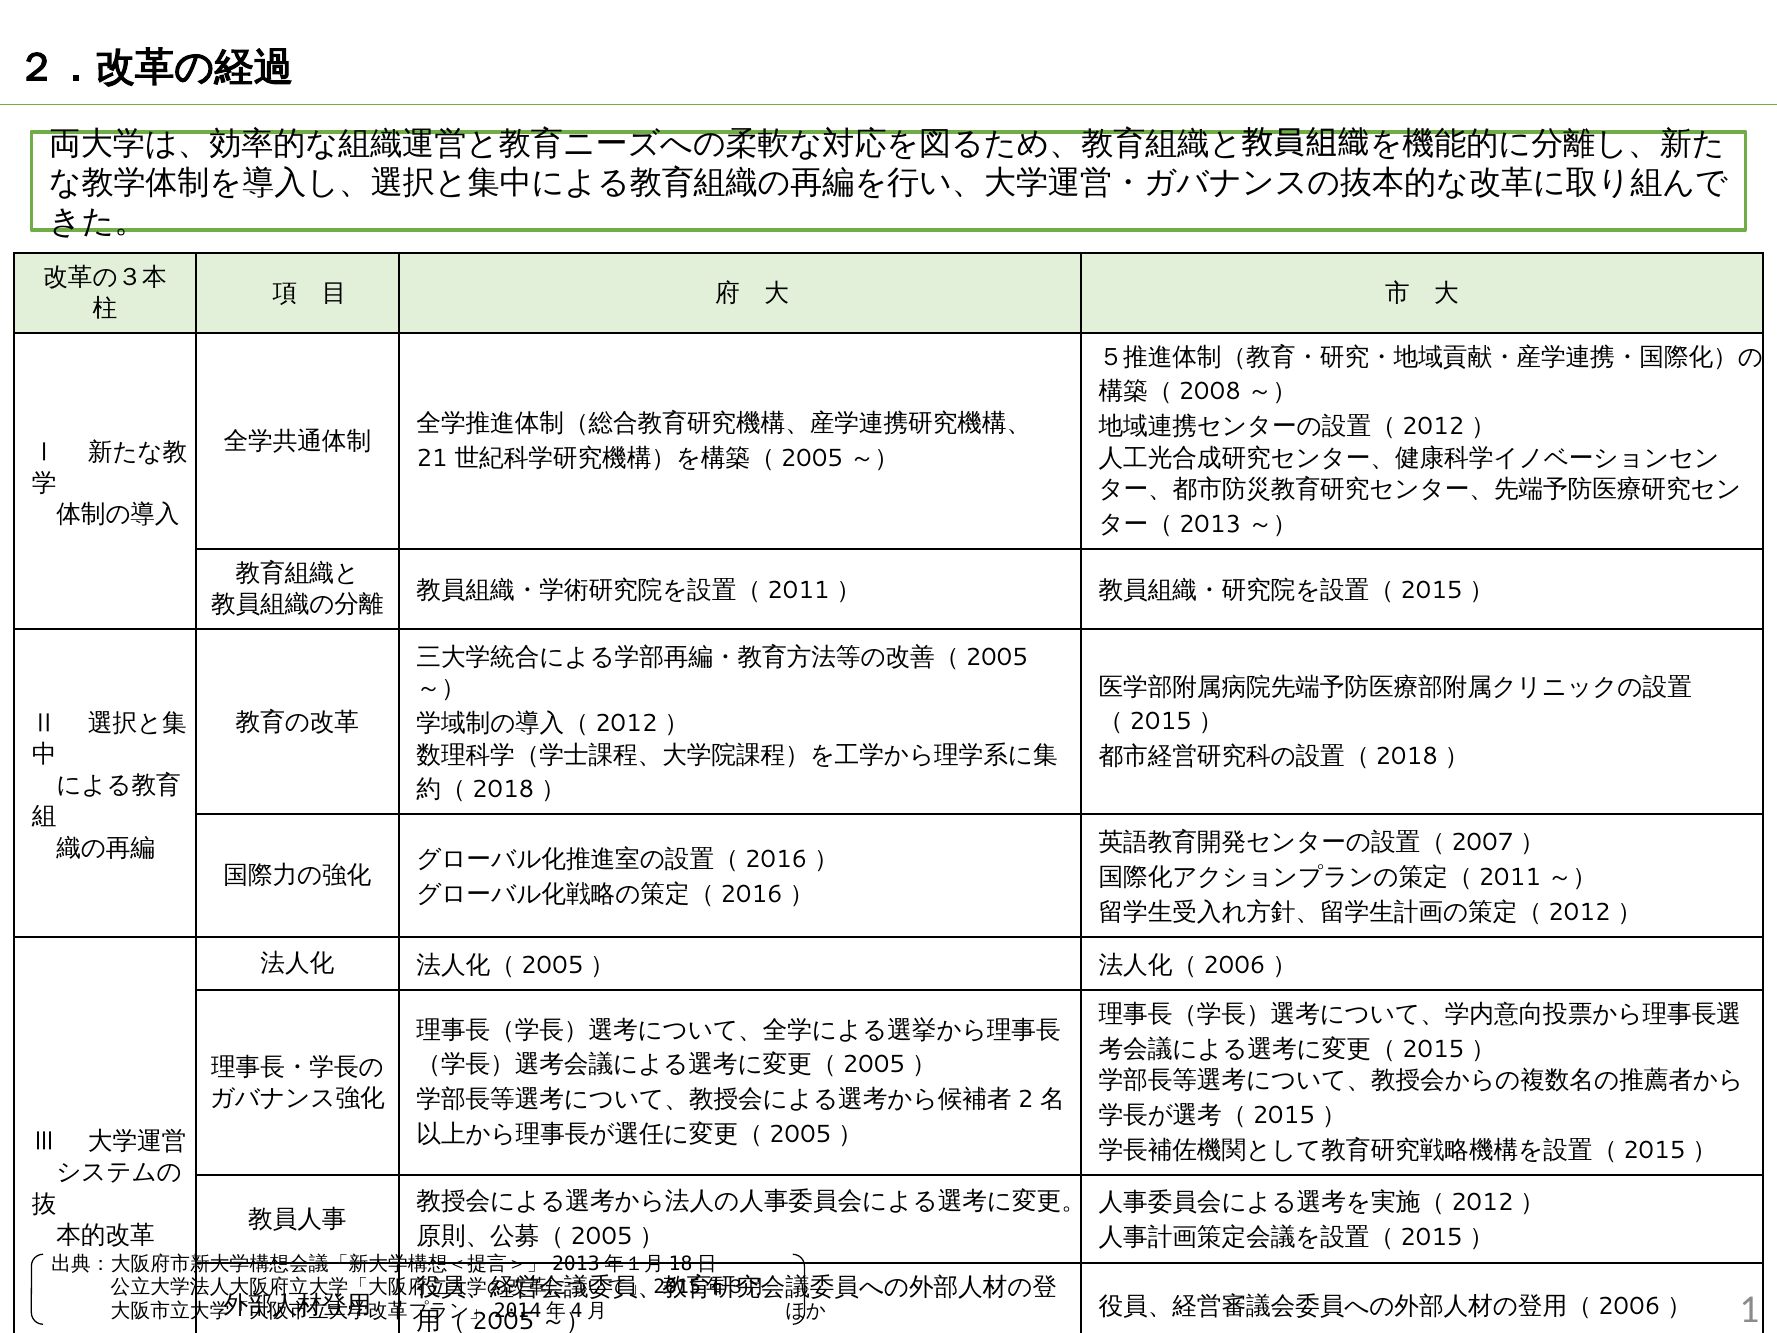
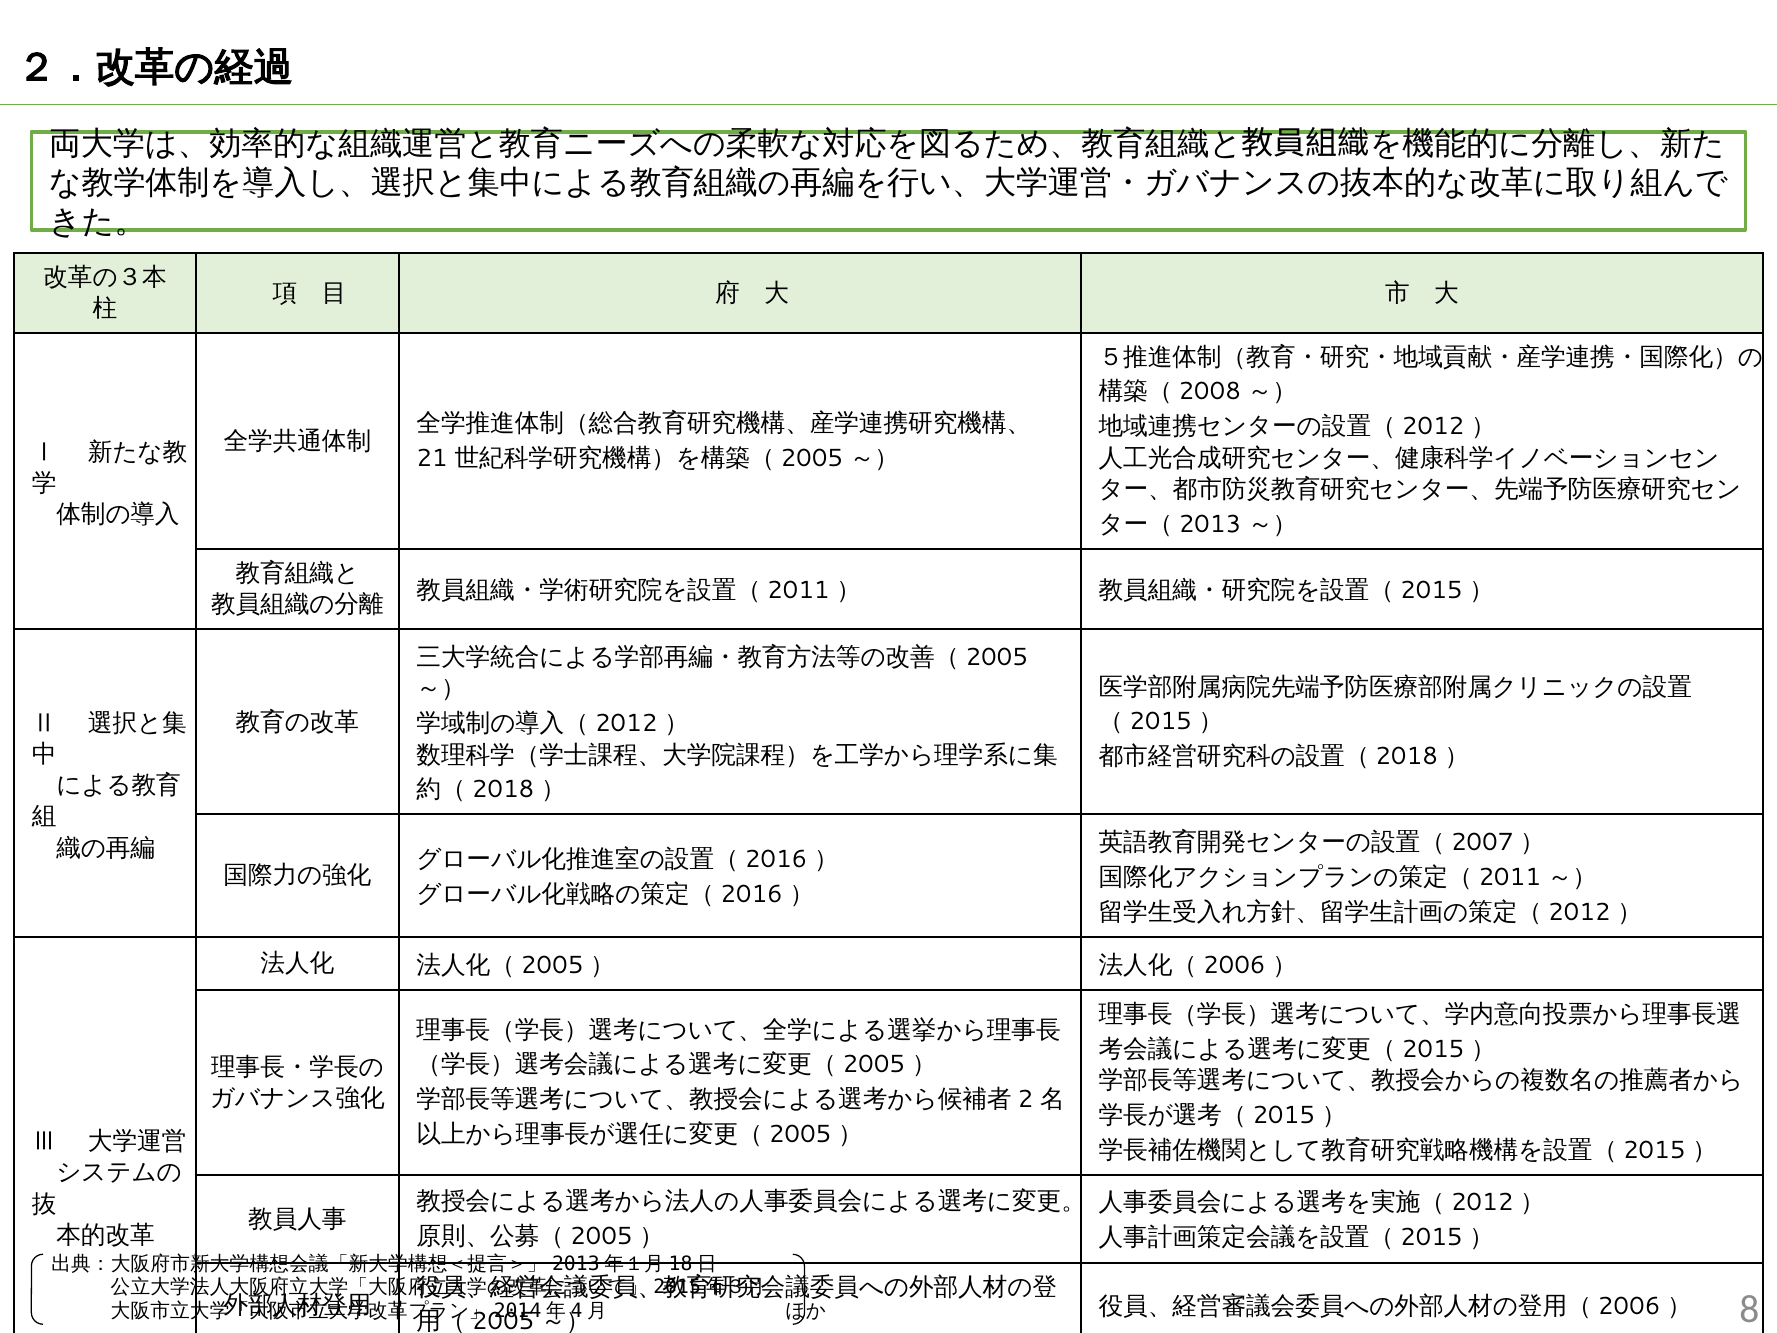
1: 1 -> 8
